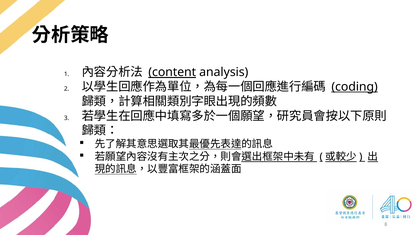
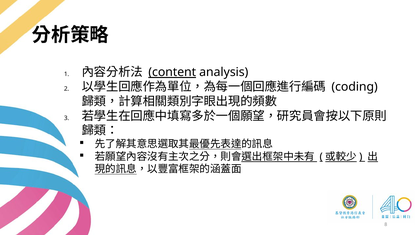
coding underline: present -> none
